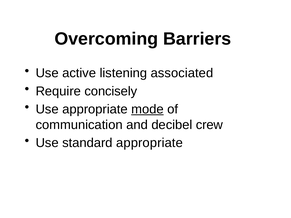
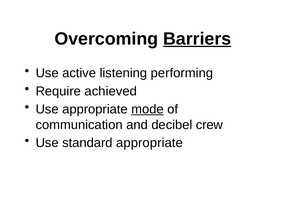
Barriers underline: none -> present
associated: associated -> performing
concisely: concisely -> achieved
